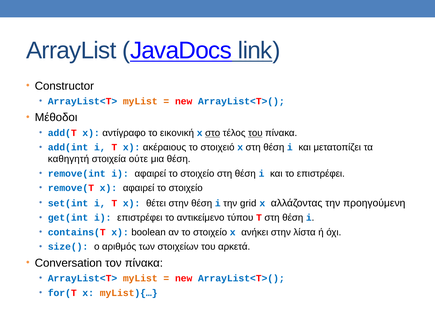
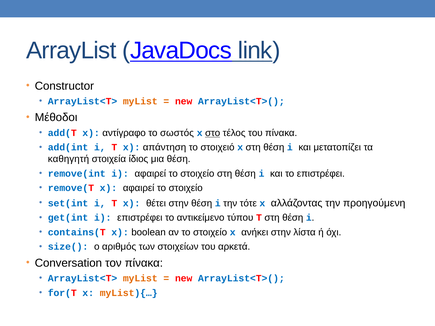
εικονική: εικονική -> σωστός
του at (255, 133) underline: present -> none
ακέραιους: ακέραιους -> απάντηση
ούτε: ούτε -> ίδιος
grid: grid -> τότε
